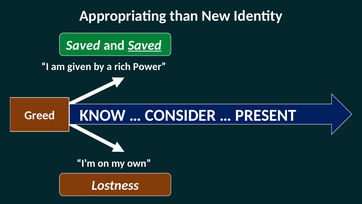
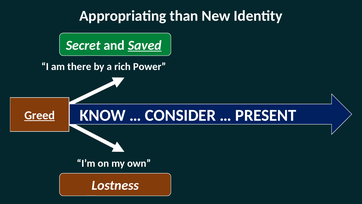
Saved at (83, 45): Saved -> Secret
given: given -> there
Greed underline: none -> present
